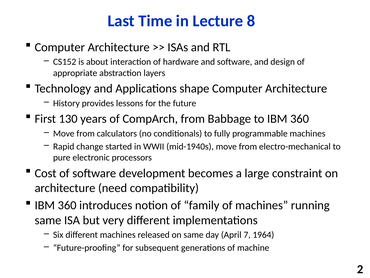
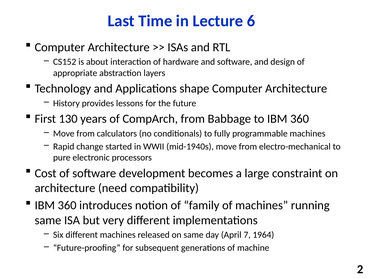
8: 8 -> 6
